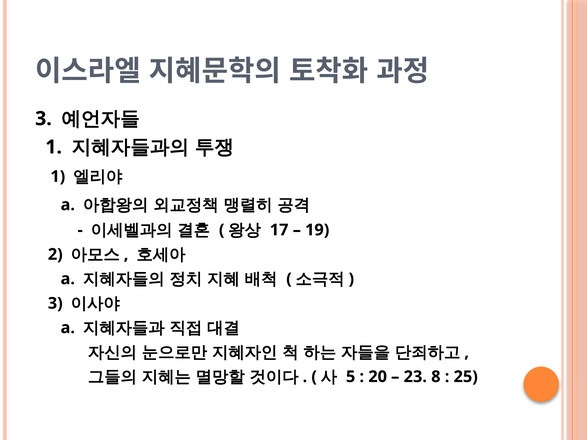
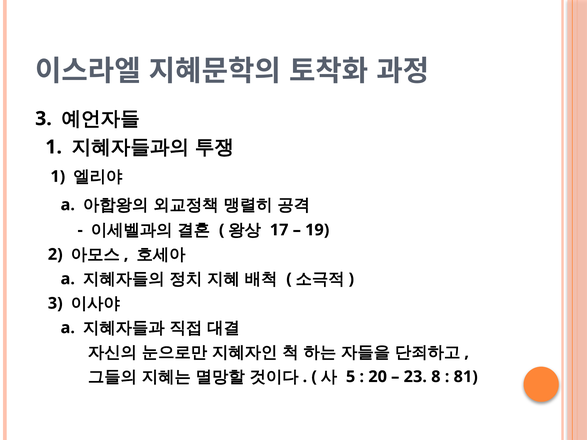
25: 25 -> 81
